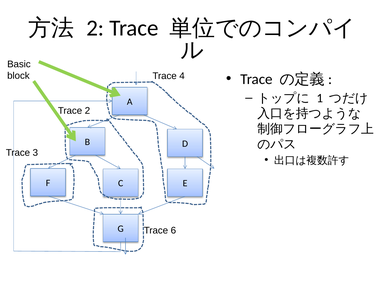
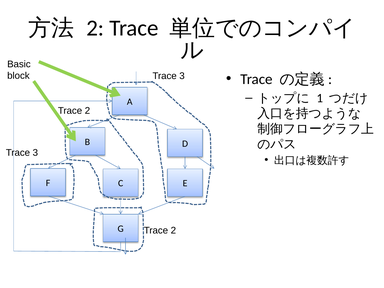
4 at (182, 76): 4 -> 3
6 at (173, 230): 6 -> 2
